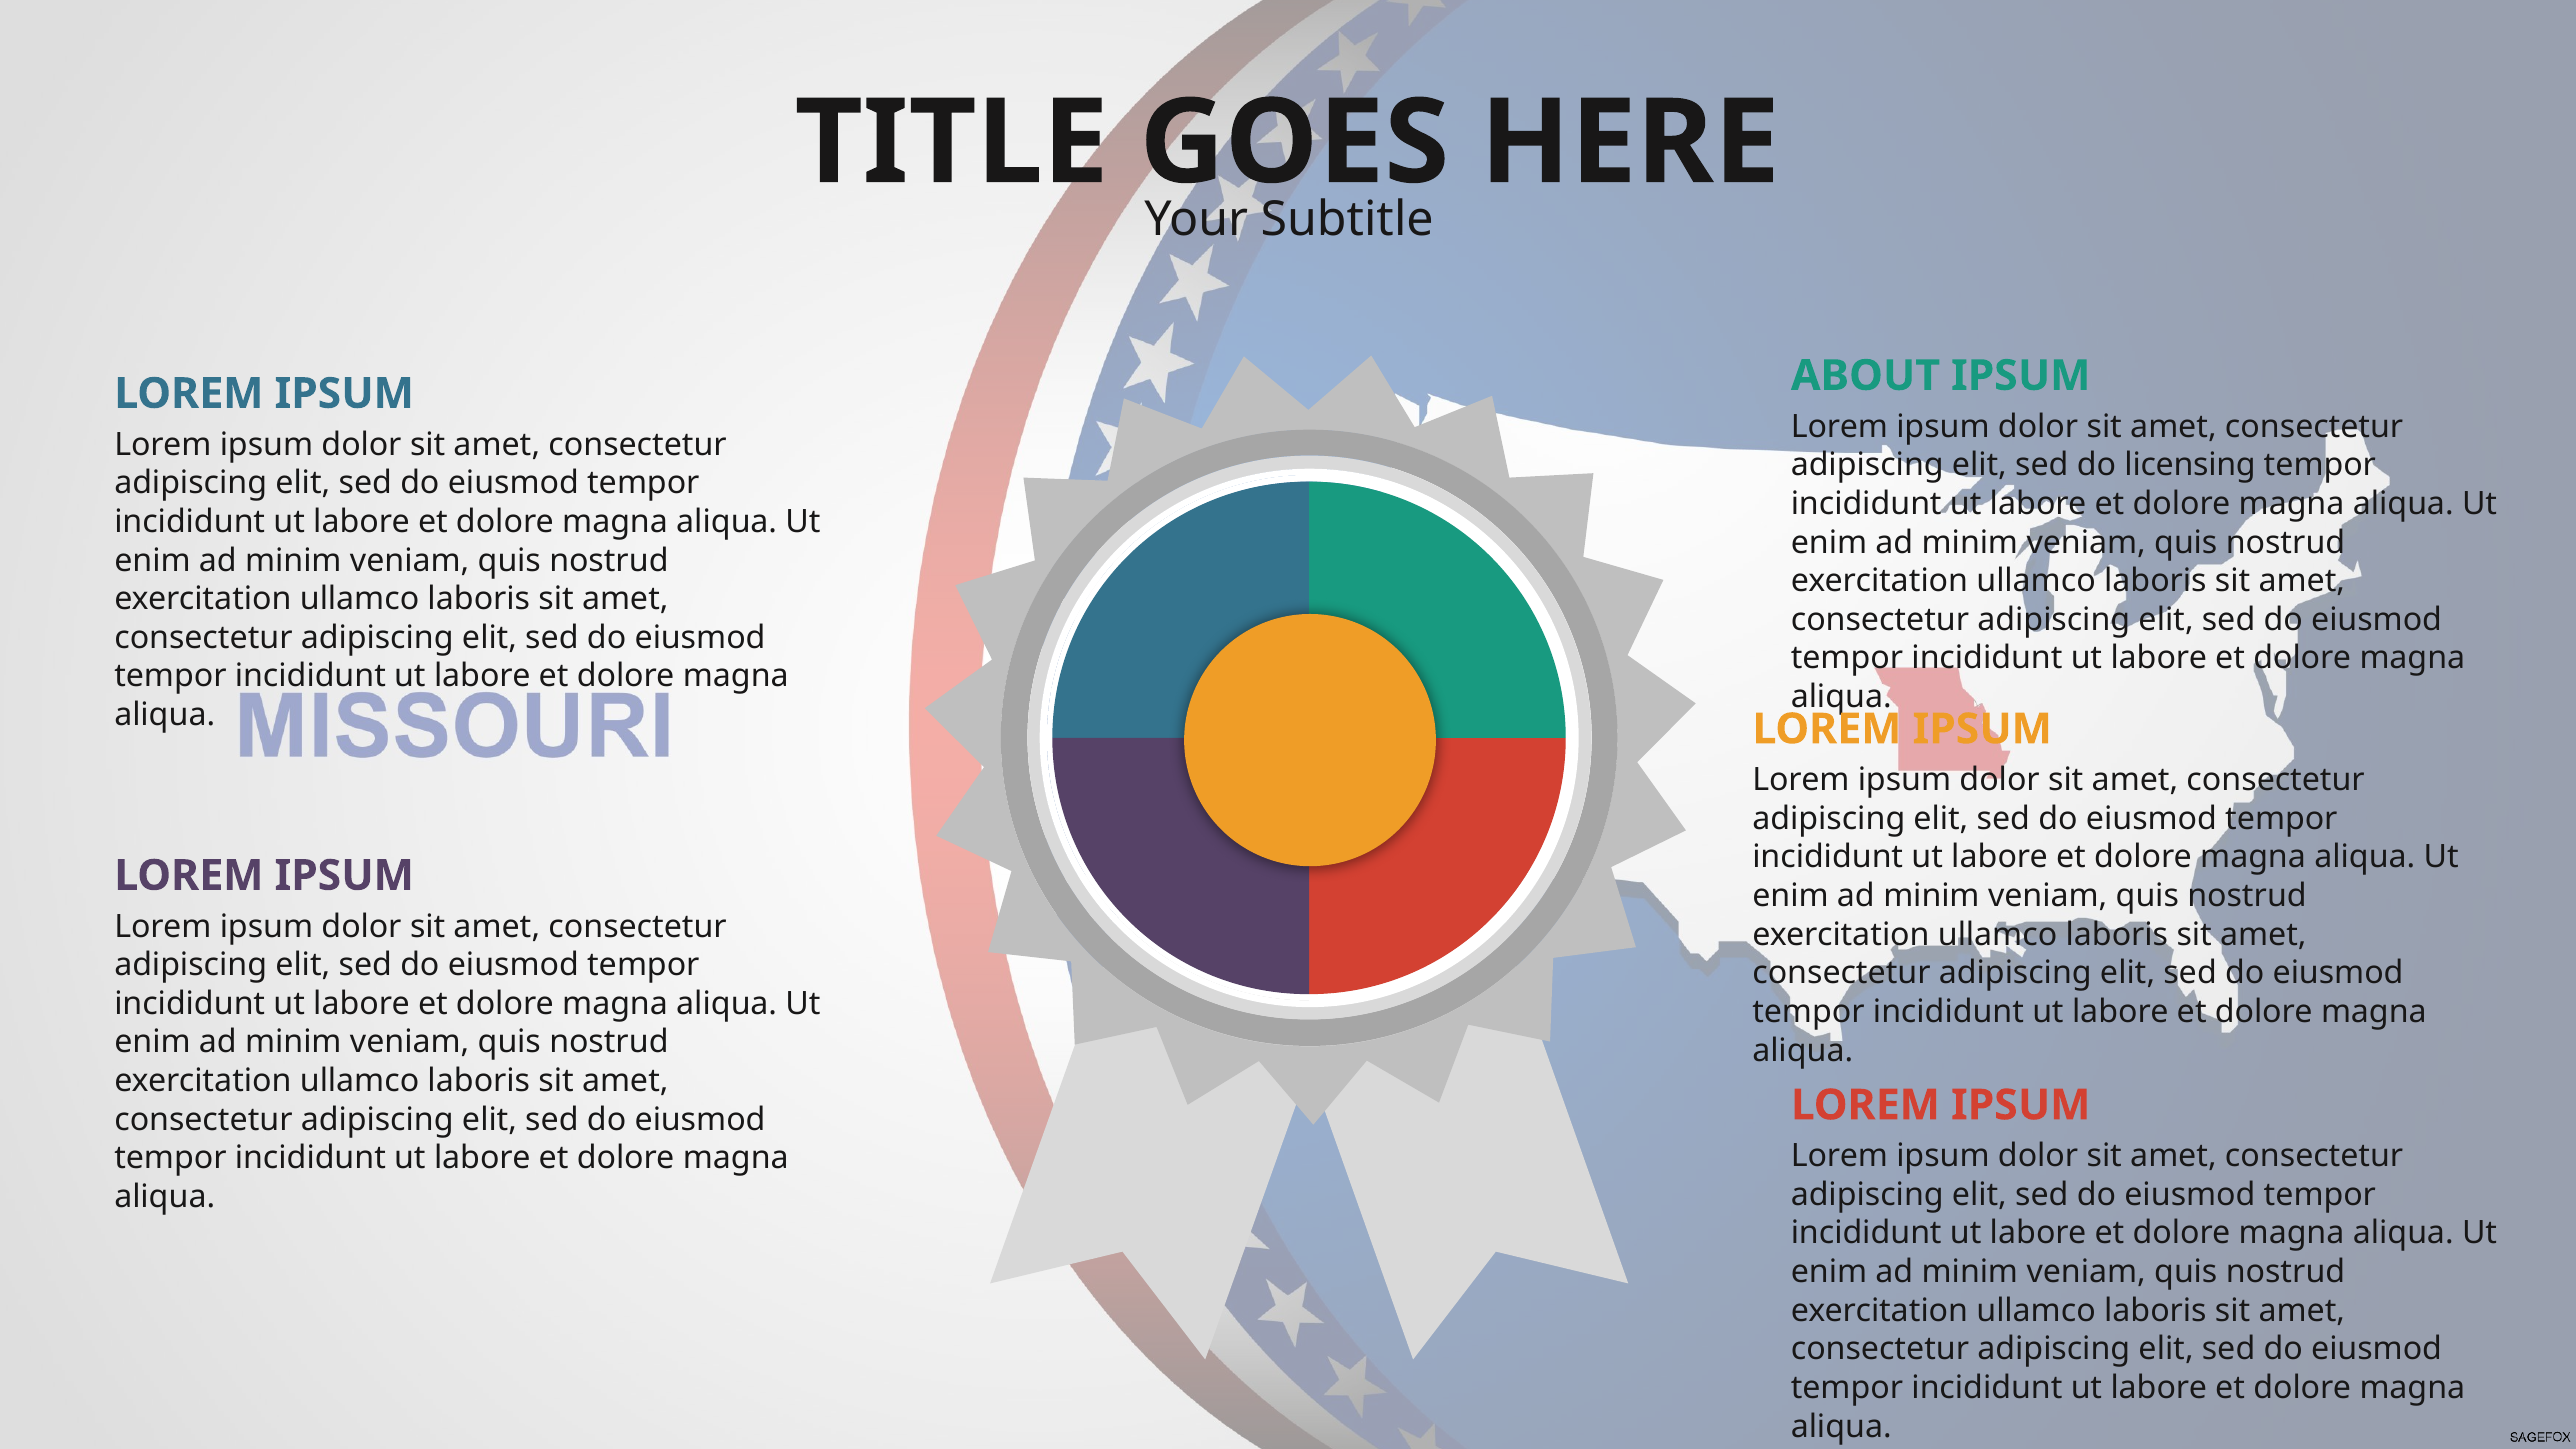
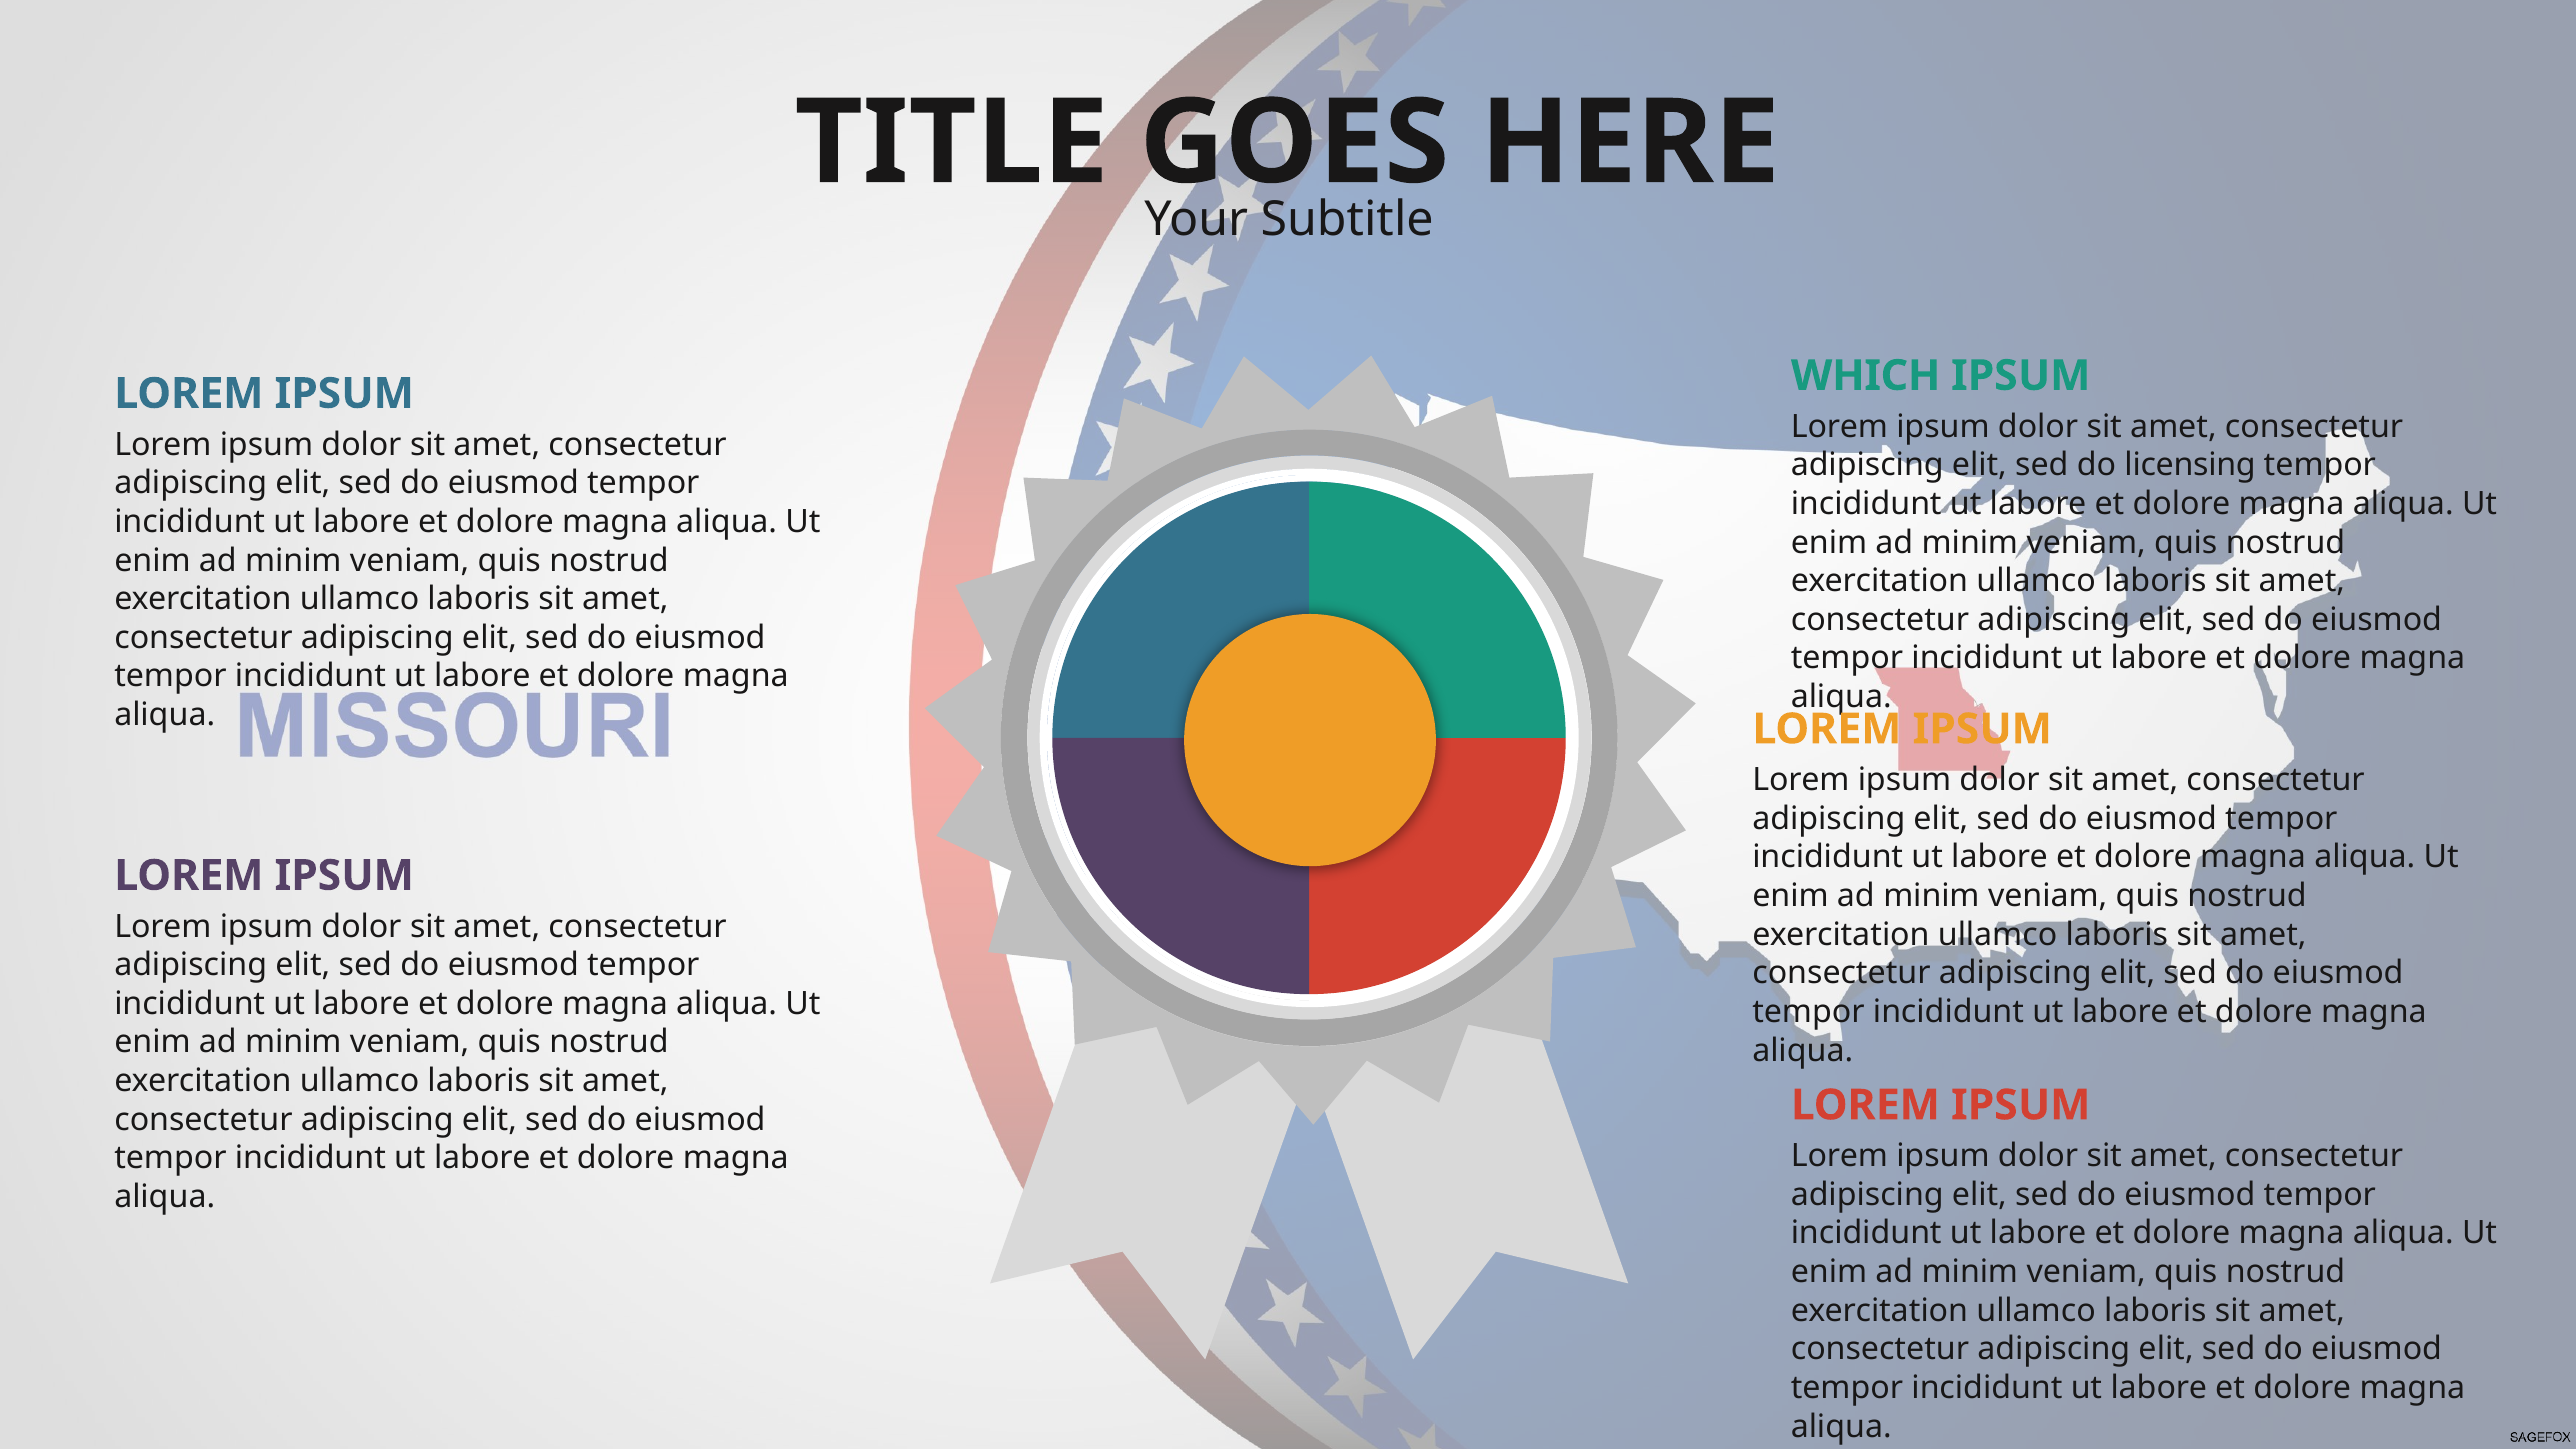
ABOUT: ABOUT -> WHICH
